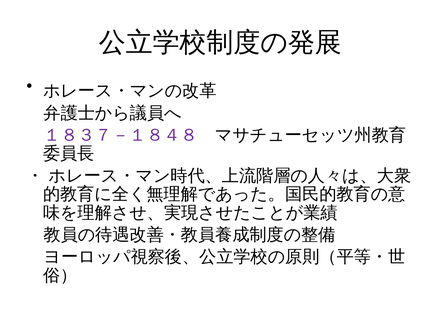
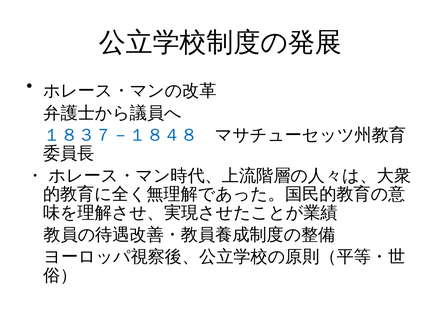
１８３７－１８４８ colour: purple -> blue
